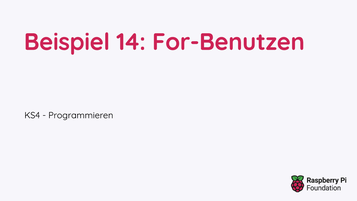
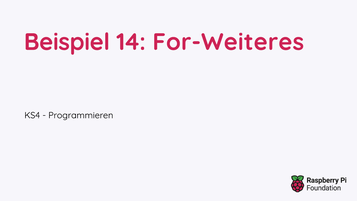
For-Benutzen: For-Benutzen -> For-Weiteres
